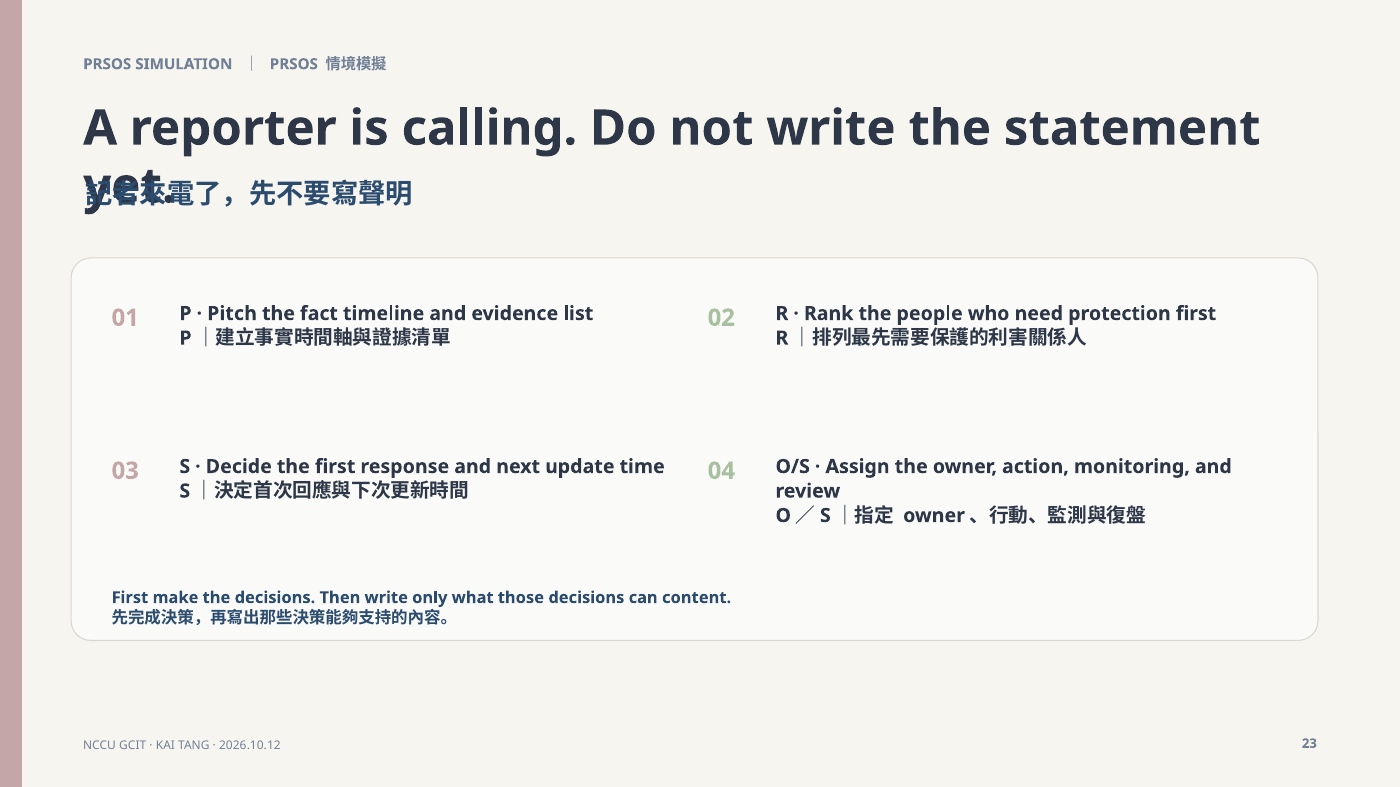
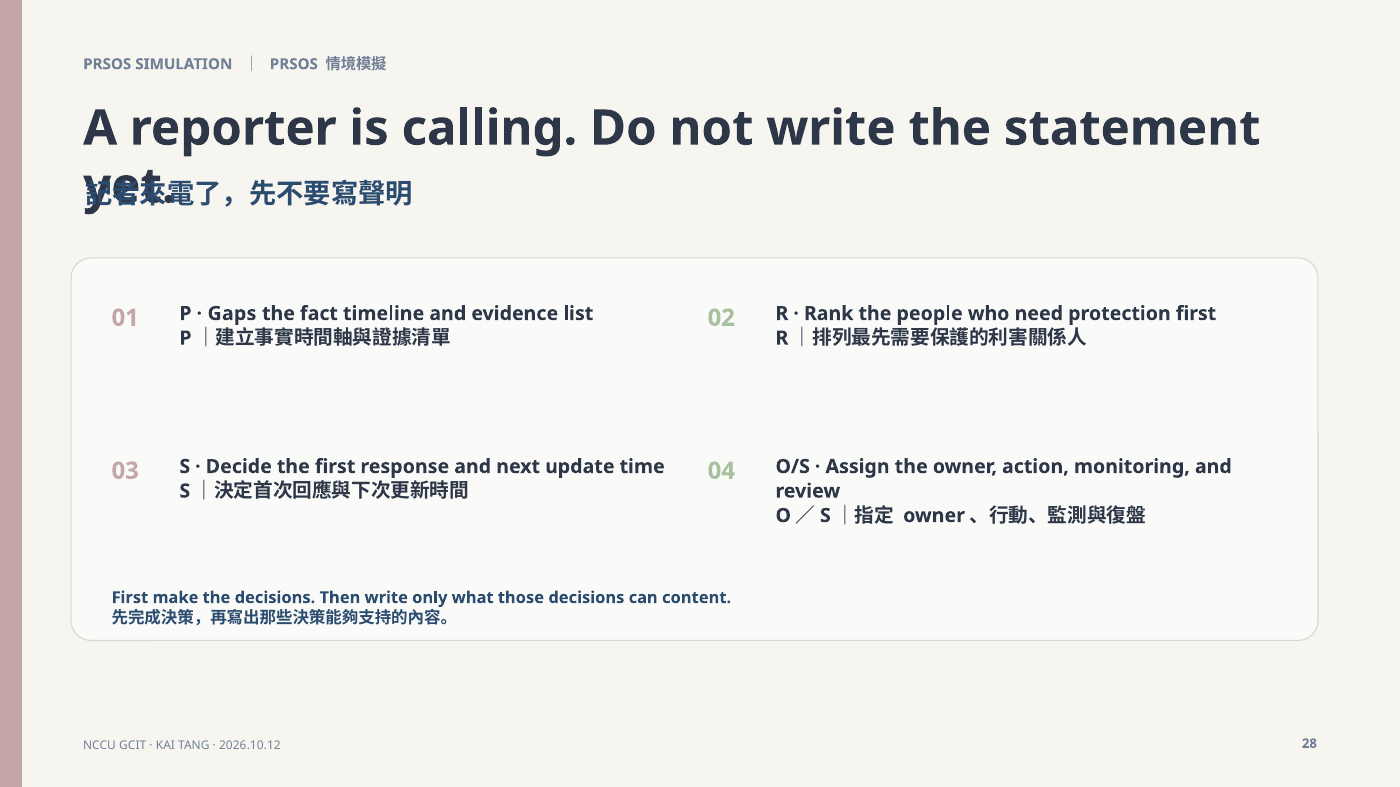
Pitch: Pitch -> Gaps
23: 23 -> 28
